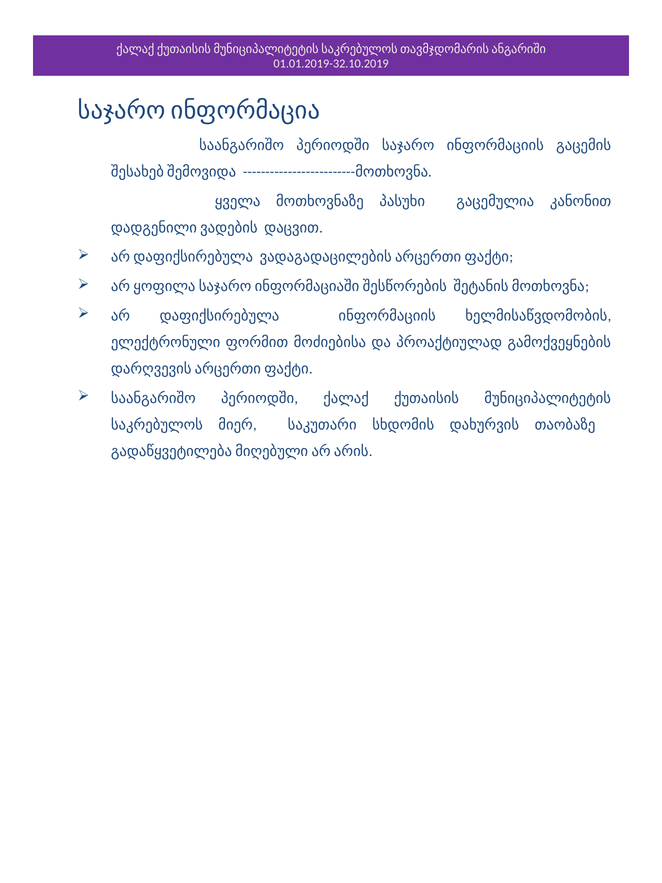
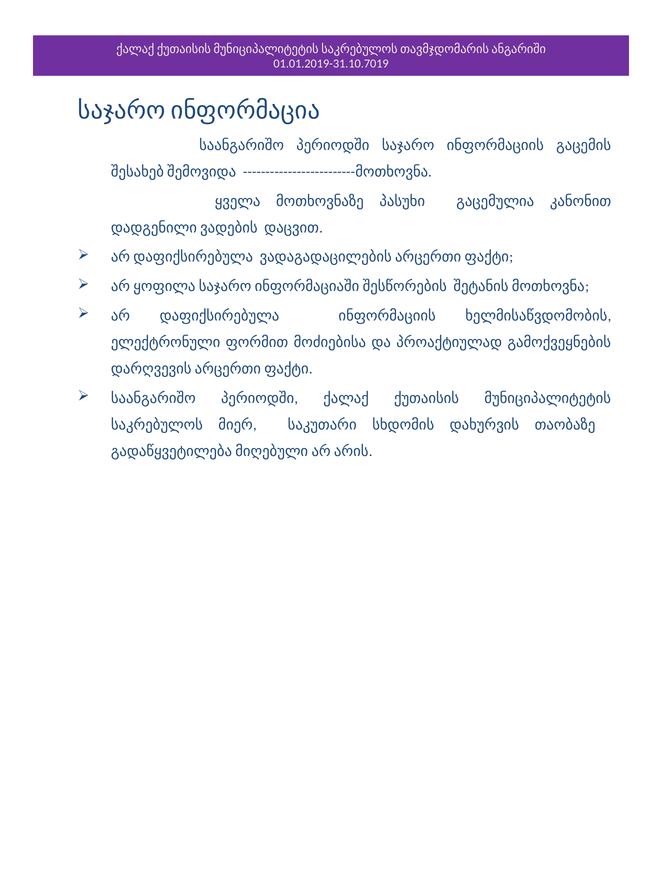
01.01.2019-32.10.2019: 01.01.2019-32.10.2019 -> 01.01.2019-31.10.7019
